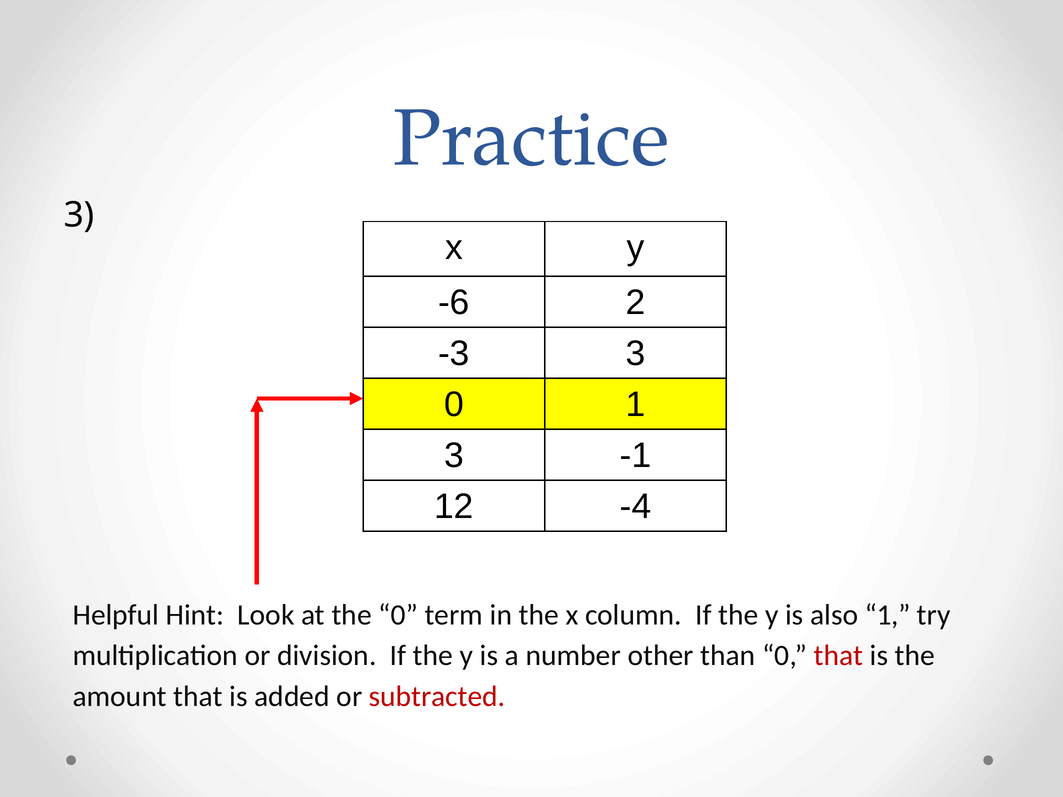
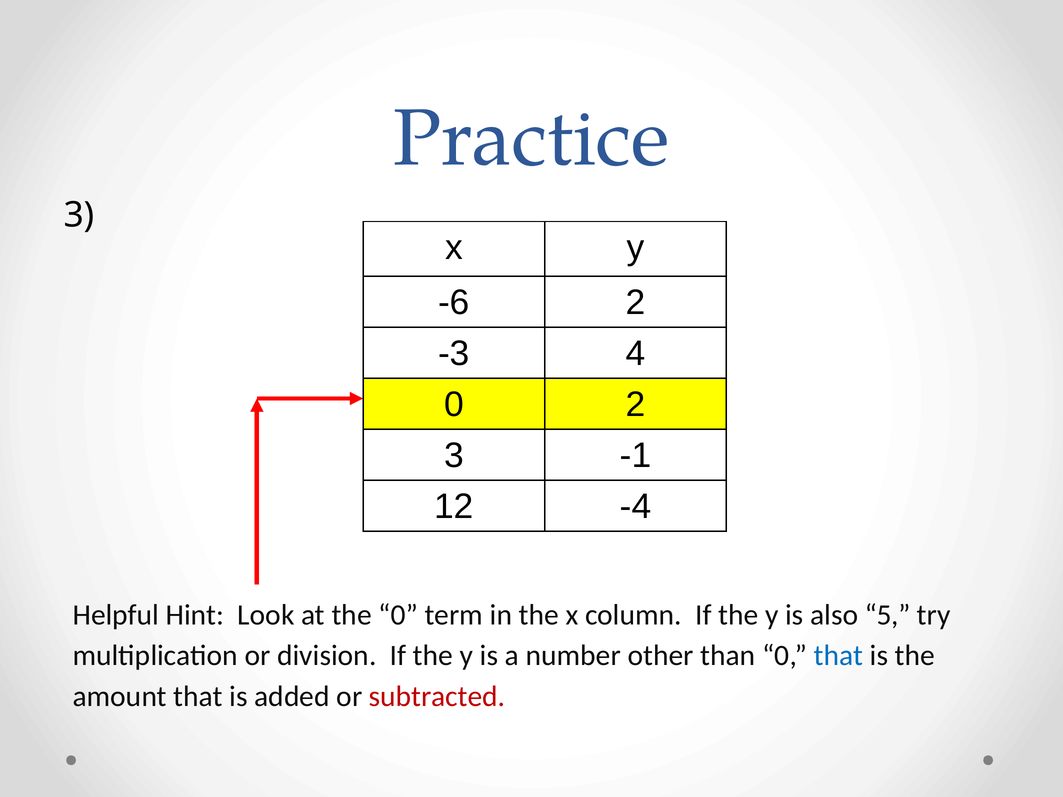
-3 3: 3 -> 4
0 1: 1 -> 2
also 1: 1 -> 5
that at (839, 656) colour: red -> blue
